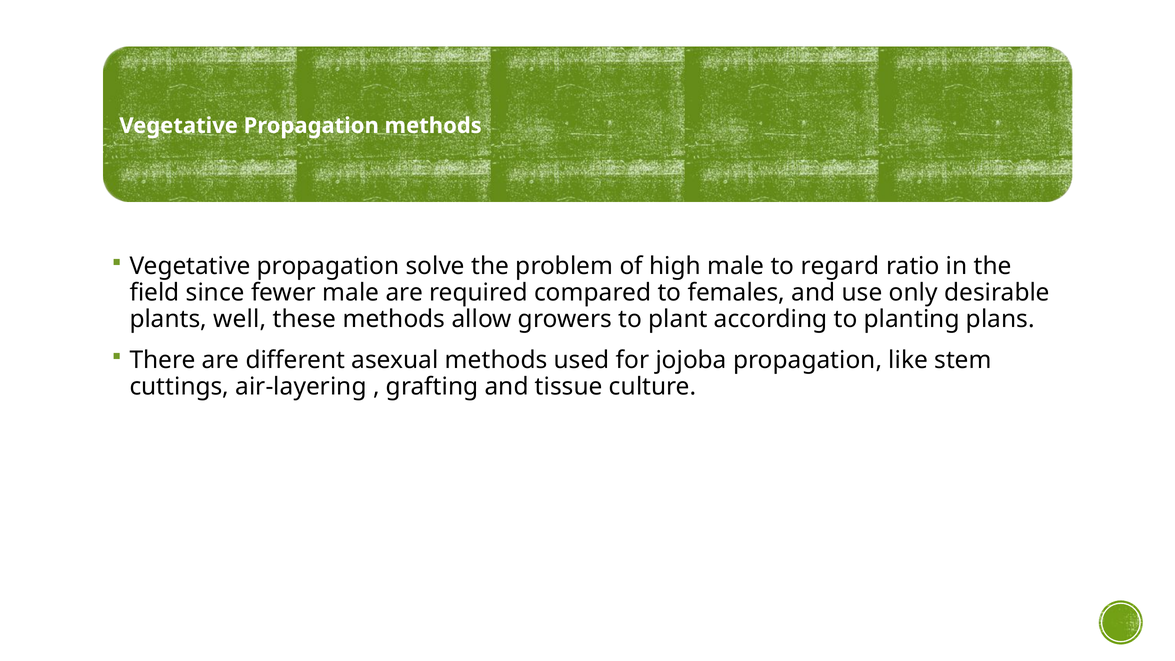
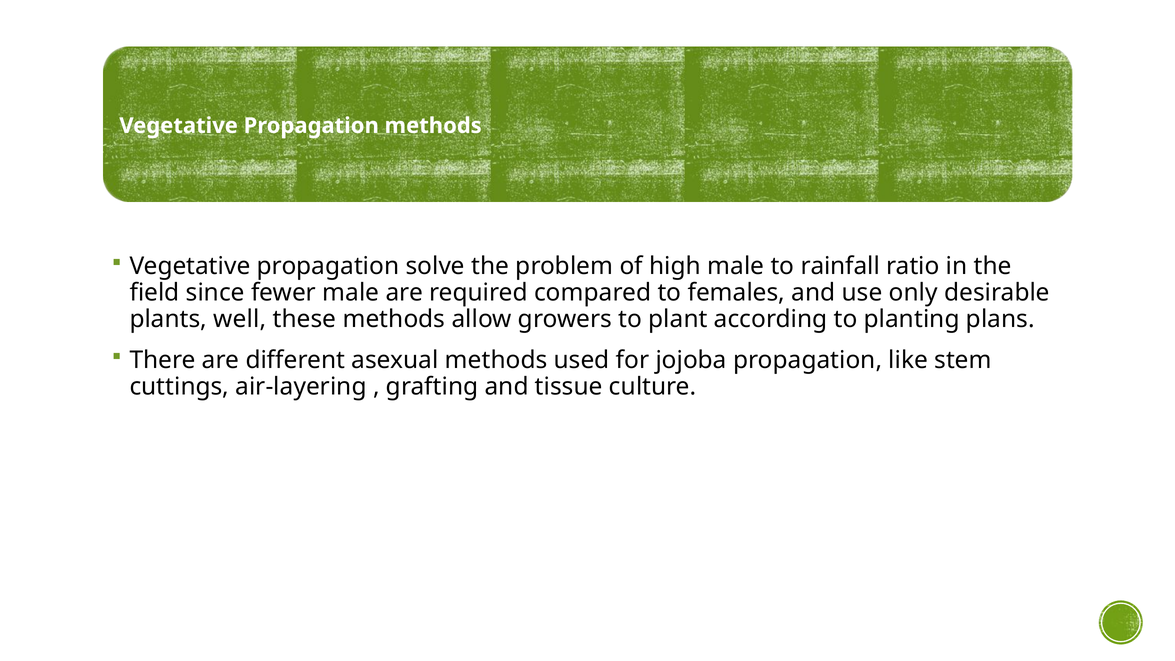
regard: regard -> rainfall
